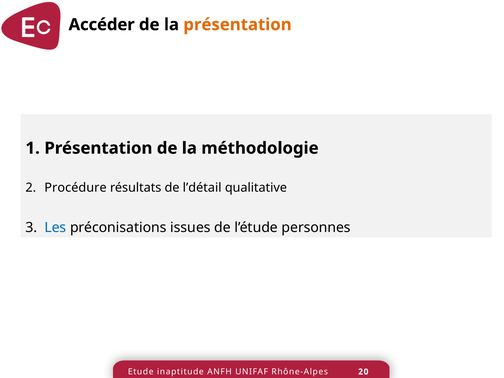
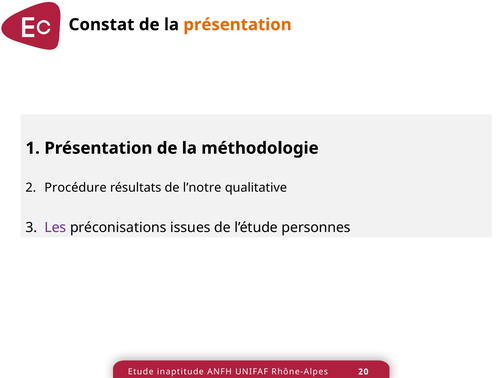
Accéder: Accéder -> Constat
l’détail: l’détail -> l’notre
Les colour: blue -> purple
